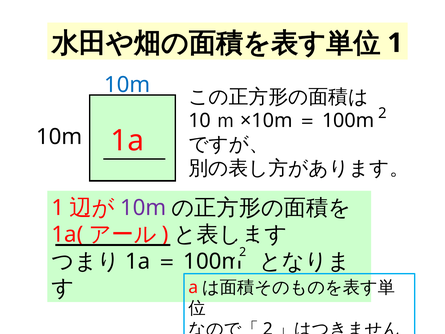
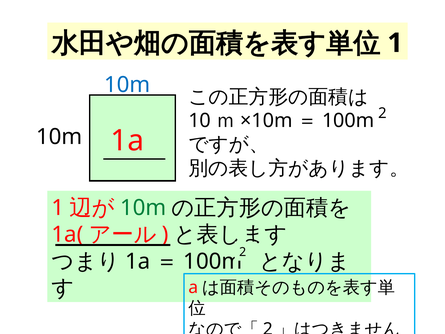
10m at (143, 208) colour: purple -> green
